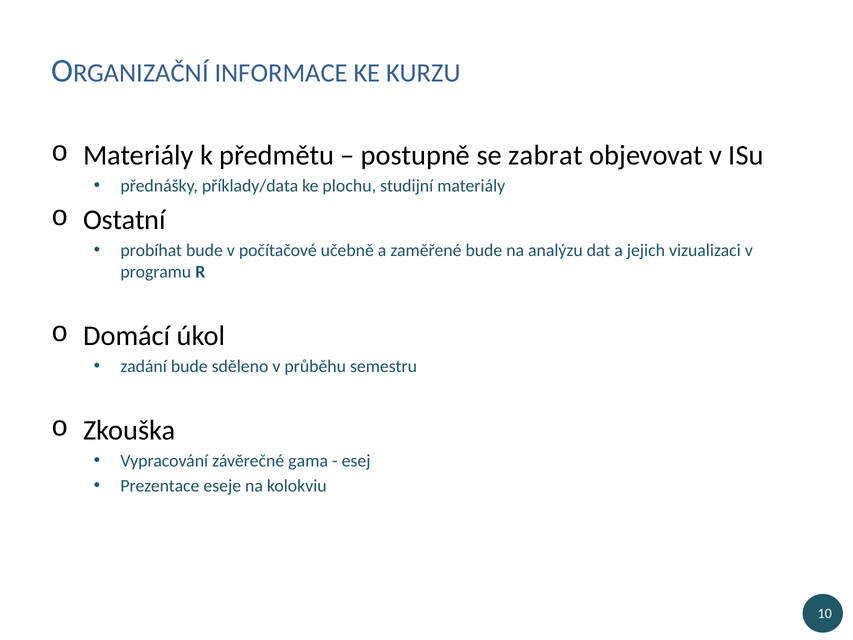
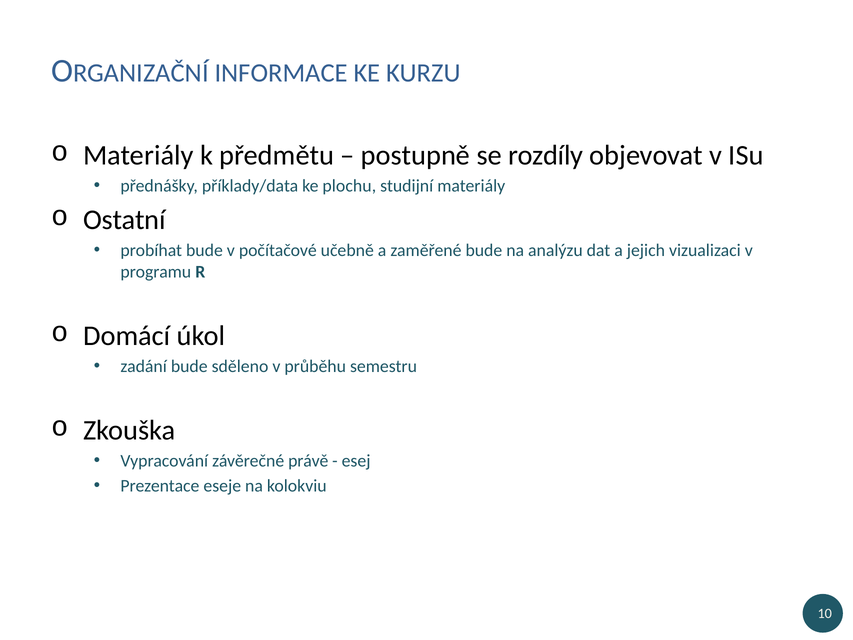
zabrat: zabrat -> rozdíly
gama: gama -> právě
